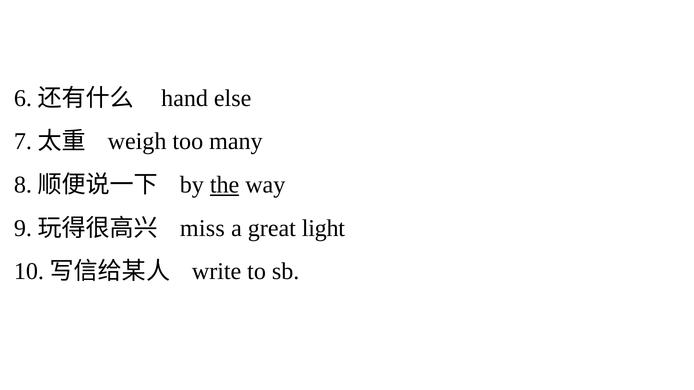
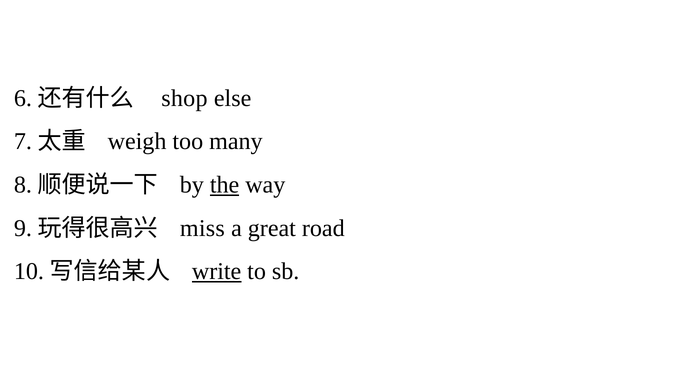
hand: hand -> shop
light: light -> road
write underline: none -> present
